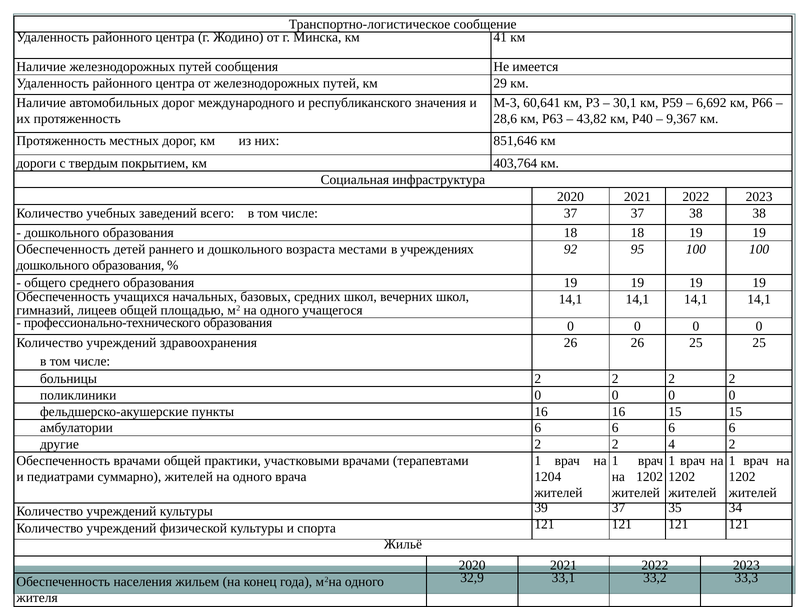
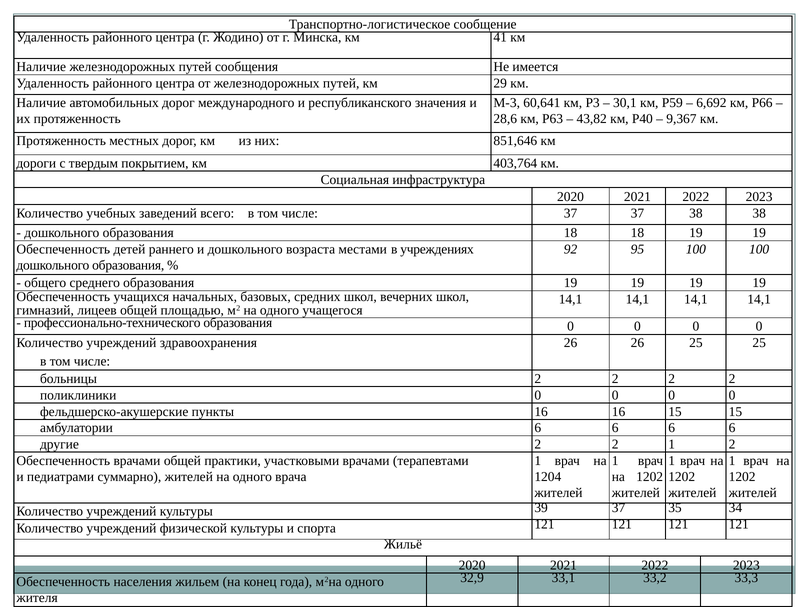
2 4: 4 -> 1
